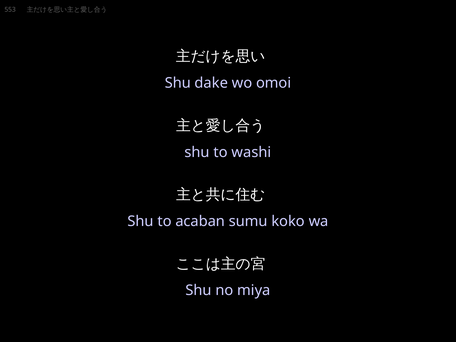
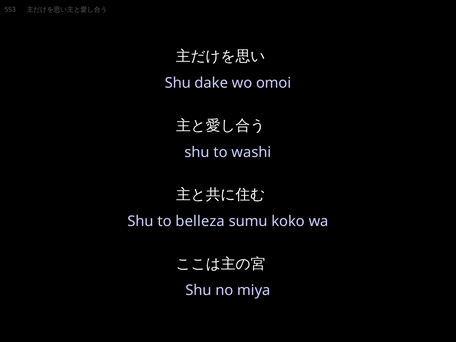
acaban: acaban -> belleza
